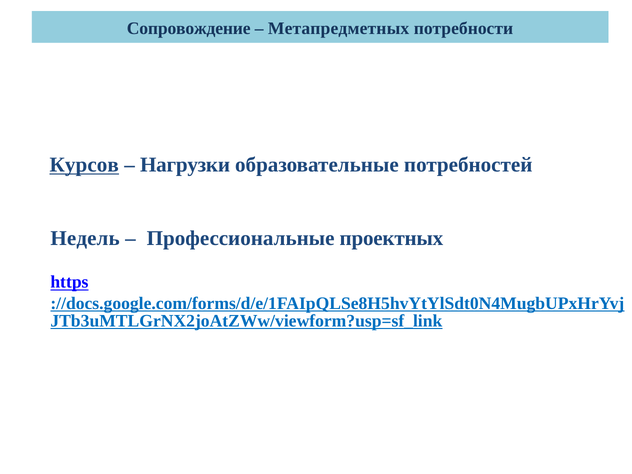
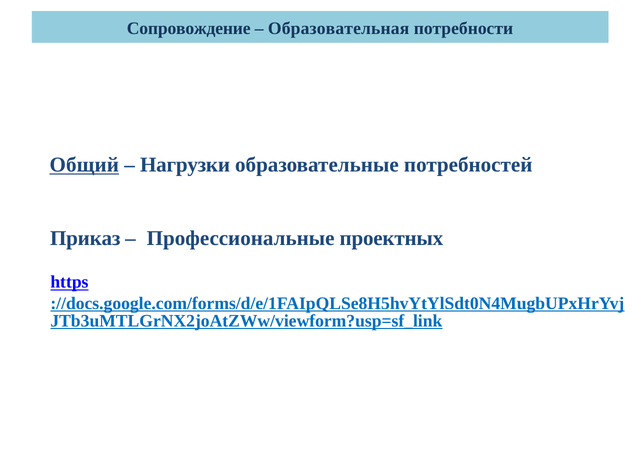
Метапредметных: Метапредметных -> Образовательная
Курсов: Курсов -> Общий
Недель: Недель -> Приказ
